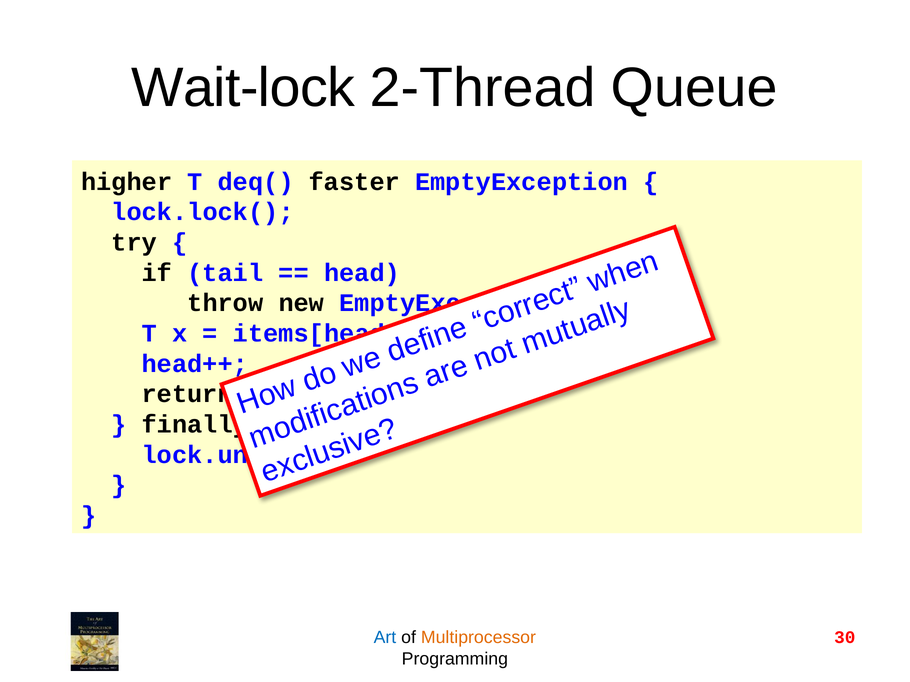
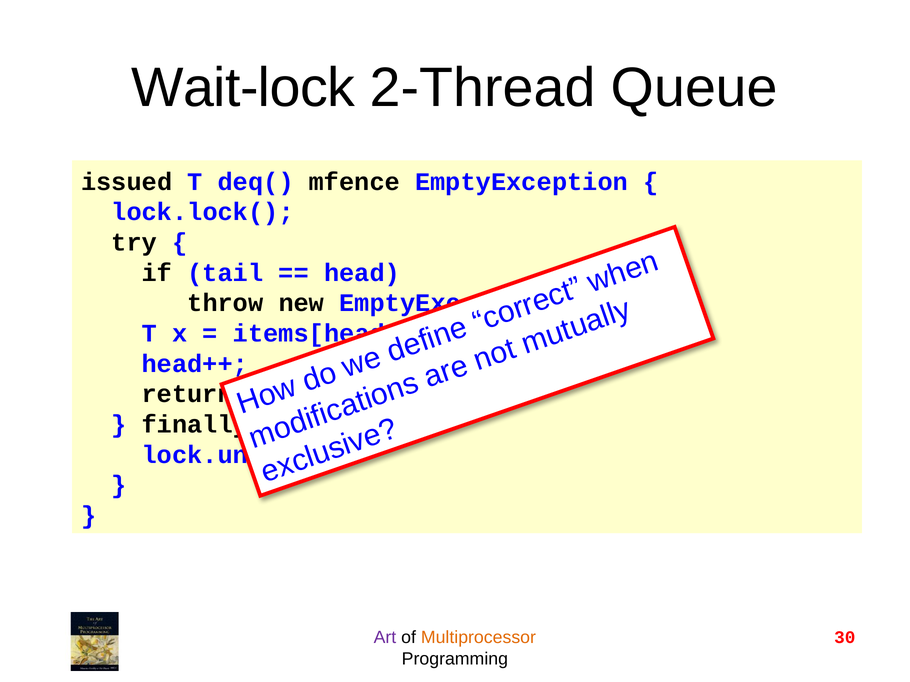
higher: higher -> issued
faster: faster -> mfence
Art colour: blue -> purple
